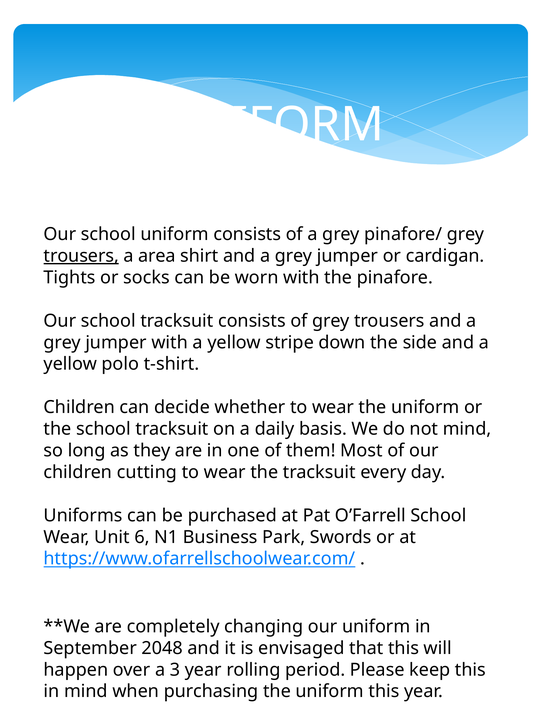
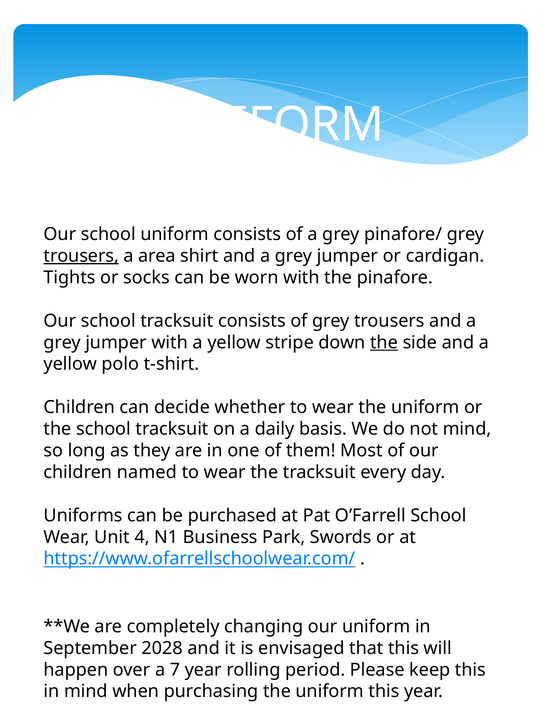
the at (384, 343) underline: none -> present
cutting: cutting -> named
6: 6 -> 4
2048: 2048 -> 2028
3: 3 -> 7
